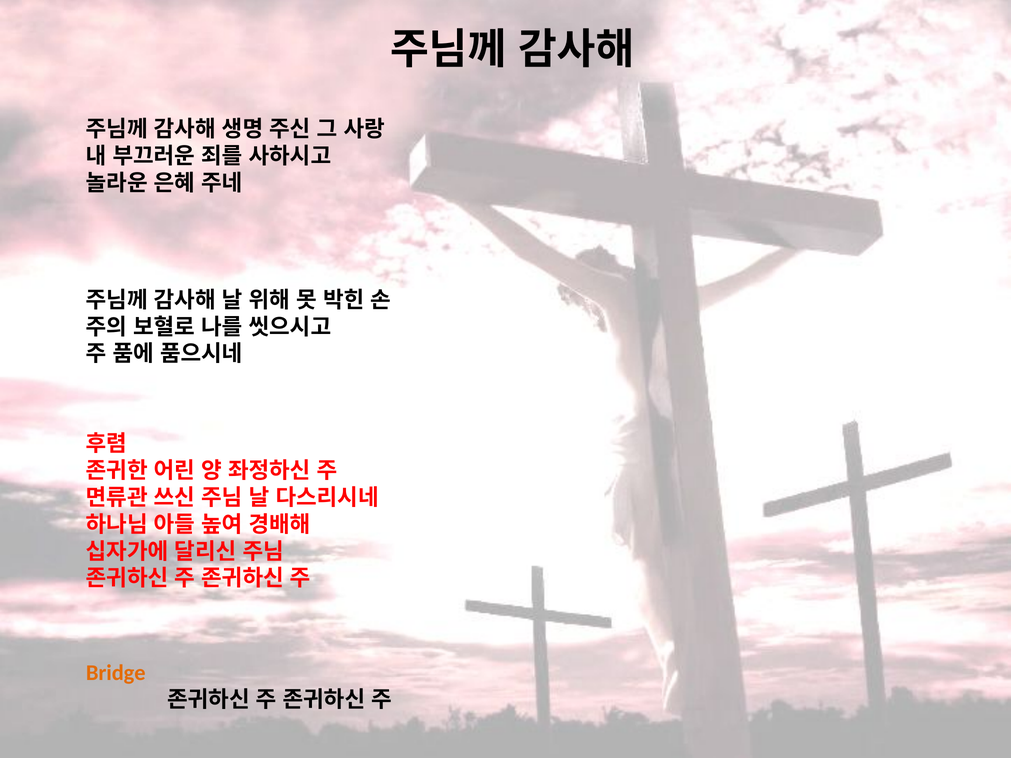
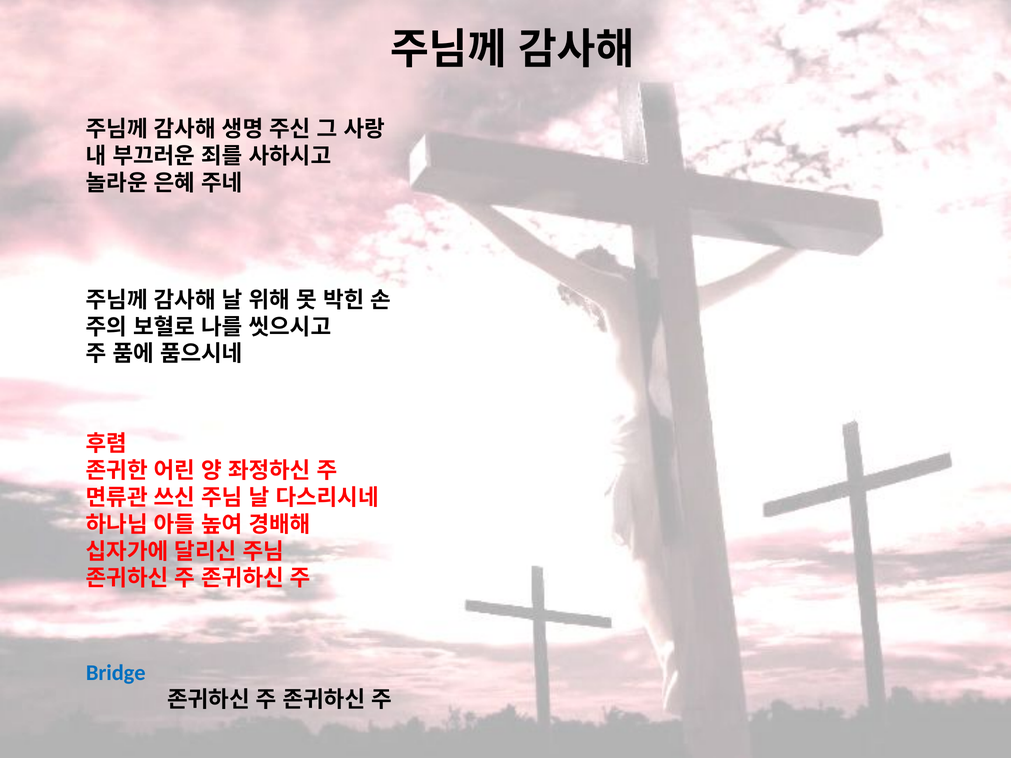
Bridge colour: orange -> blue
